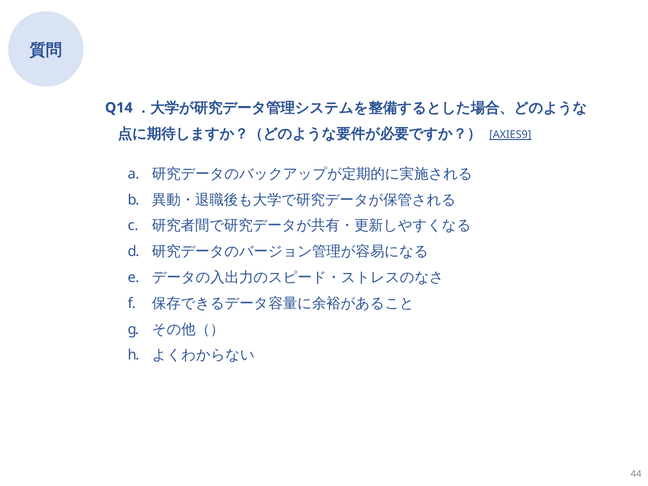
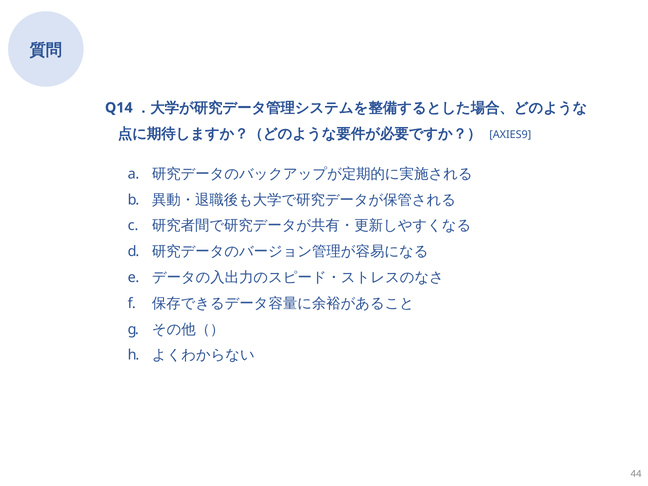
AXIES9 underline: present -> none
